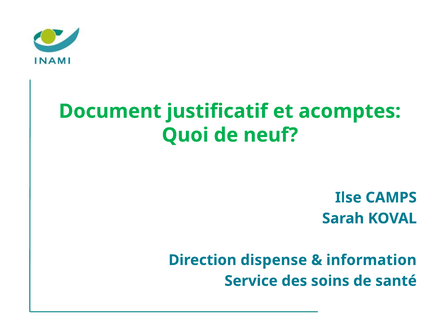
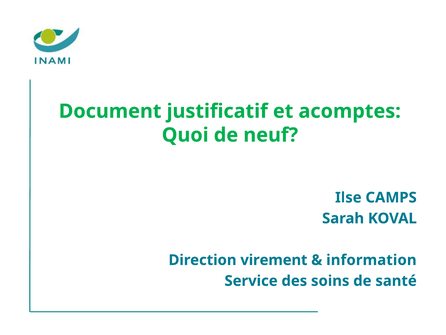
dispense: dispense -> virement
